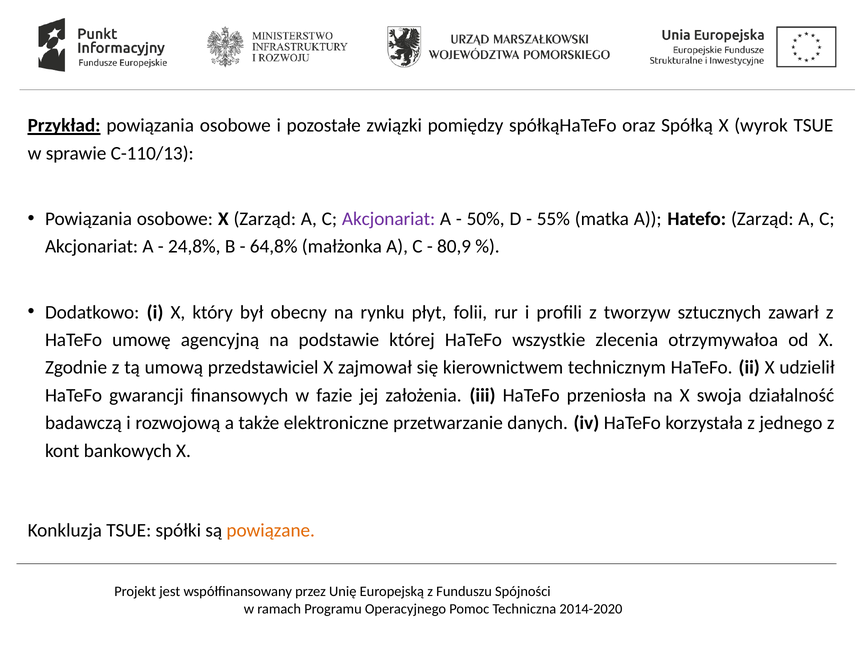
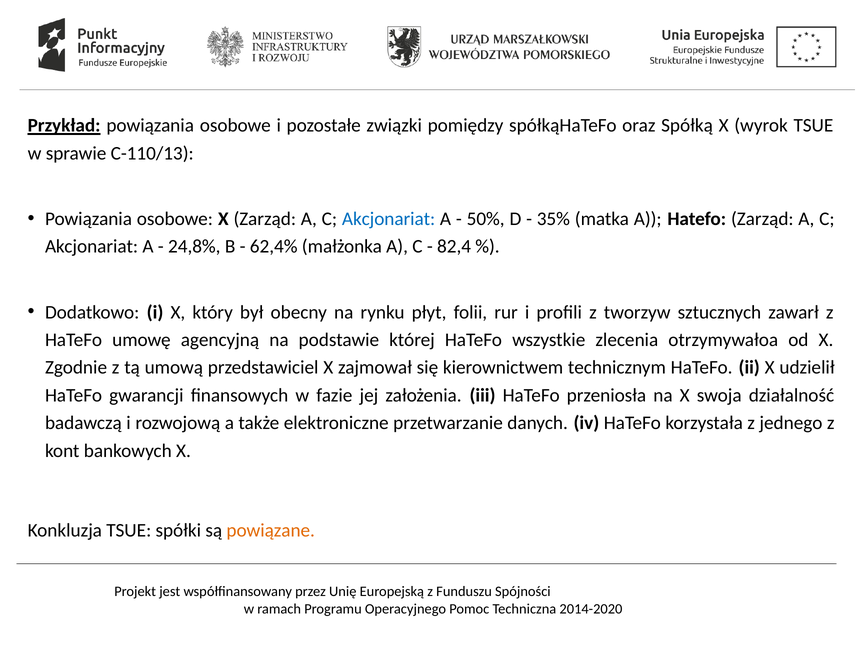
Akcjonariat at (389, 219) colour: purple -> blue
55%: 55% -> 35%
64,8%: 64,8% -> 62,4%
80,9: 80,9 -> 82,4
